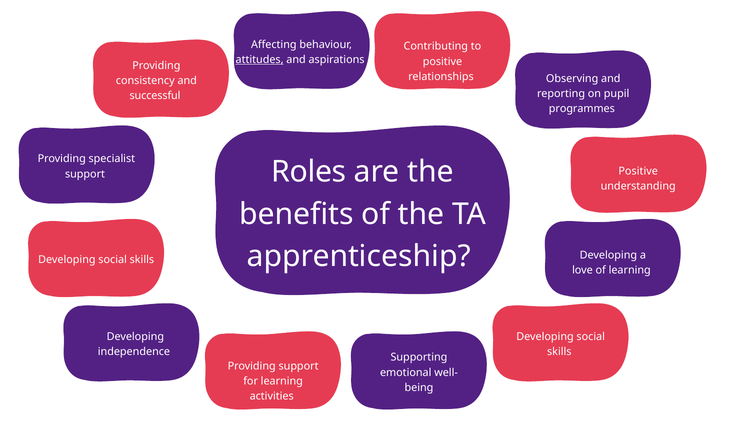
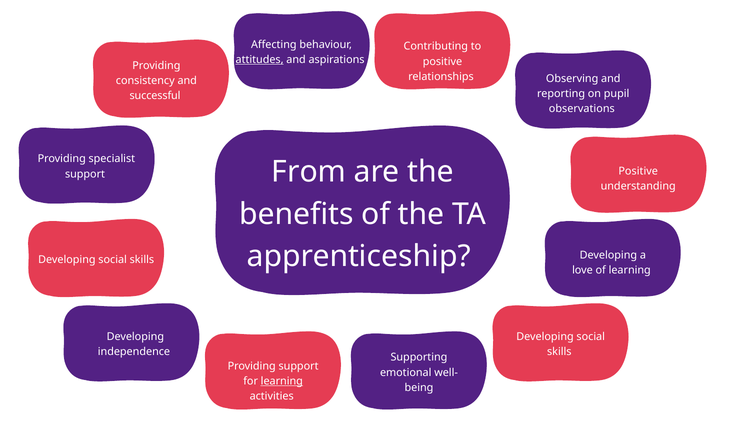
programmes: programmes -> observations
Roles: Roles -> From
learning at (282, 381) underline: none -> present
